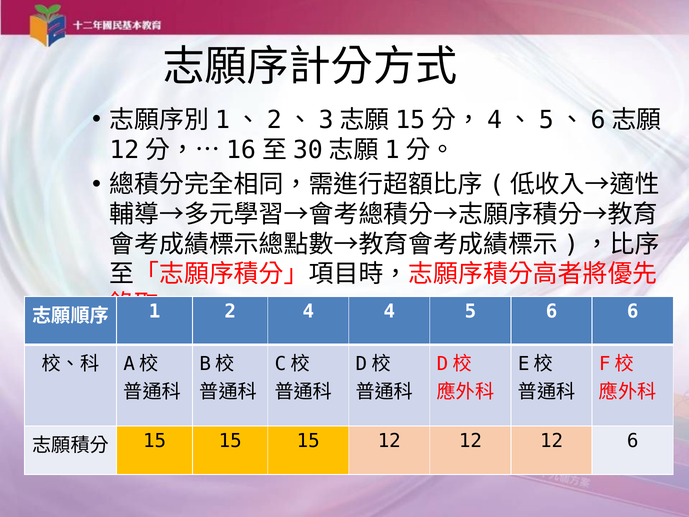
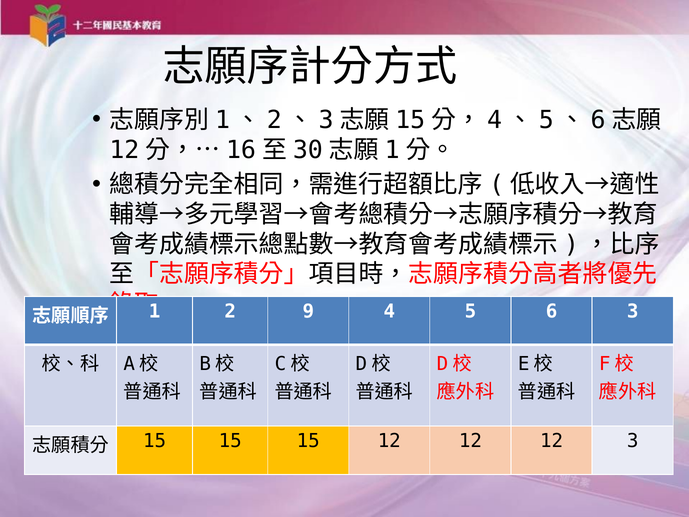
2 4: 4 -> 9
6 6: 6 -> 3
12 6: 6 -> 3
